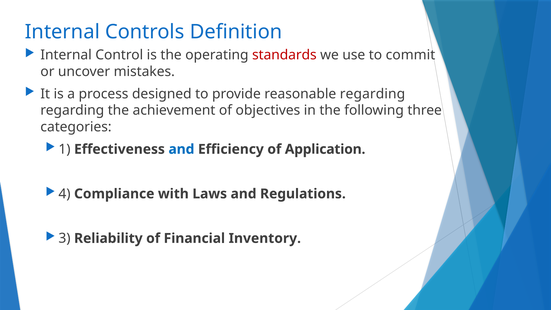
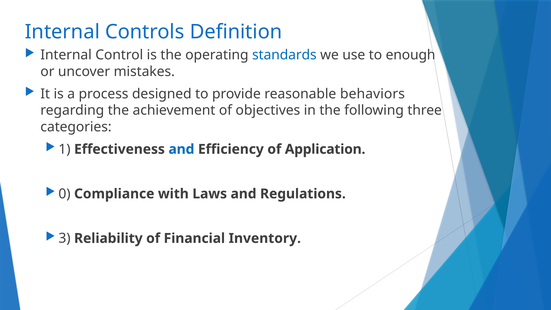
standards colour: red -> blue
commit: commit -> enough
reasonable regarding: regarding -> behaviors
4: 4 -> 0
